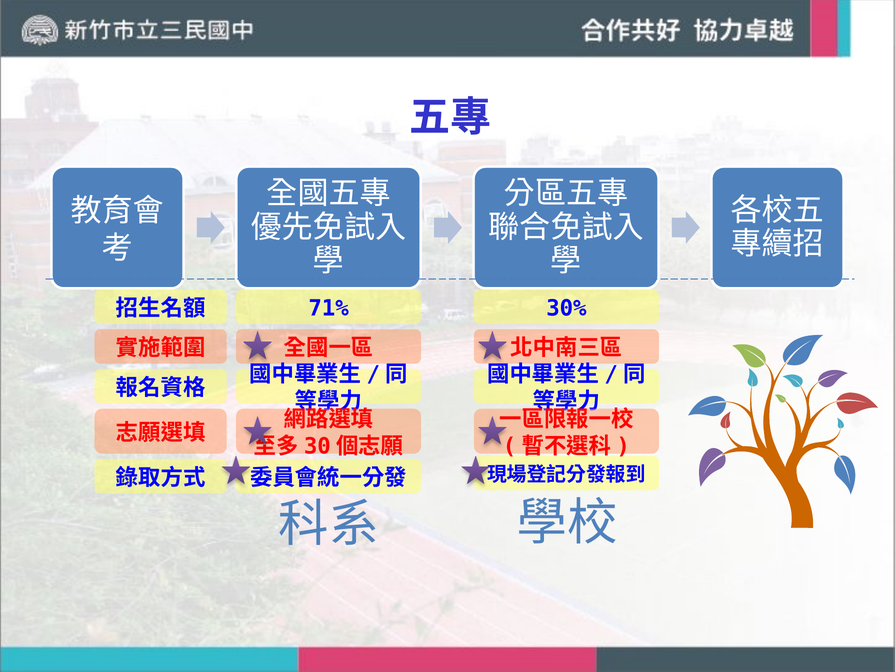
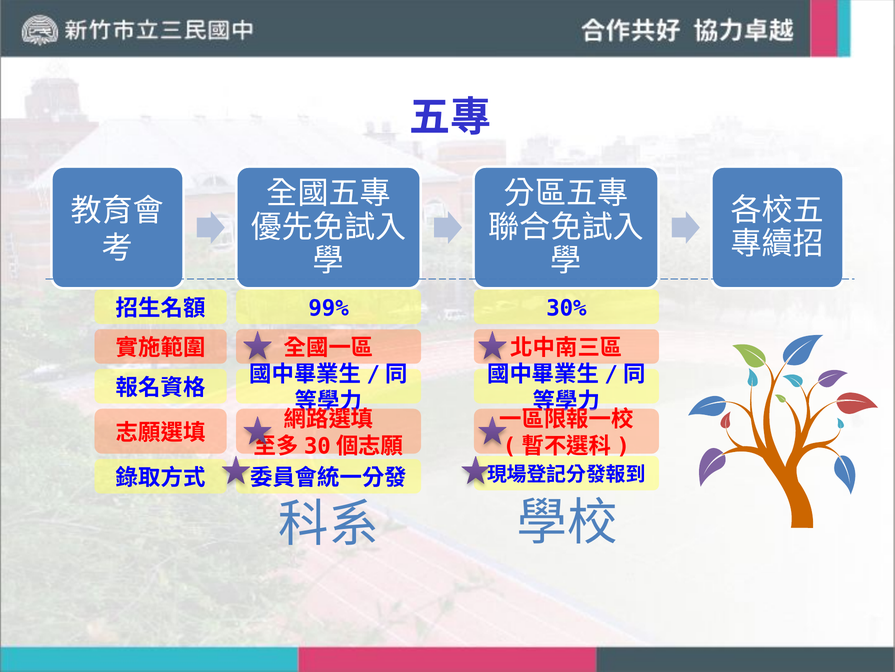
71%: 71% -> 99%
